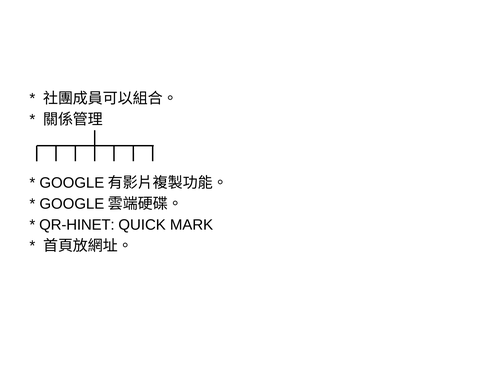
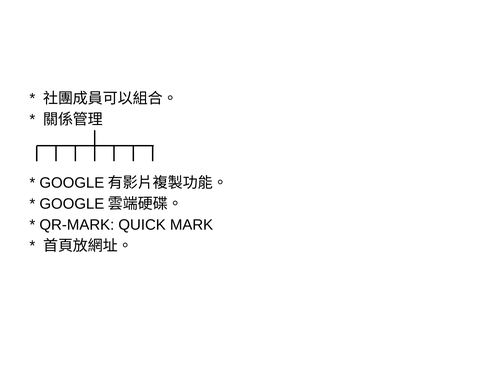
QR-HINET: QR-HINET -> QR-MARK
